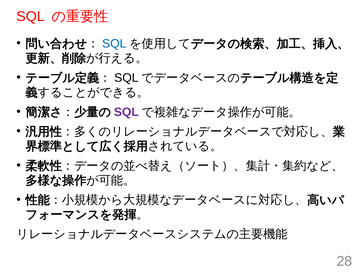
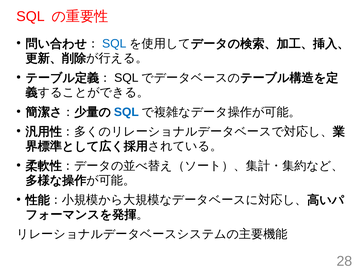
SQL at (126, 112) colour: purple -> blue
